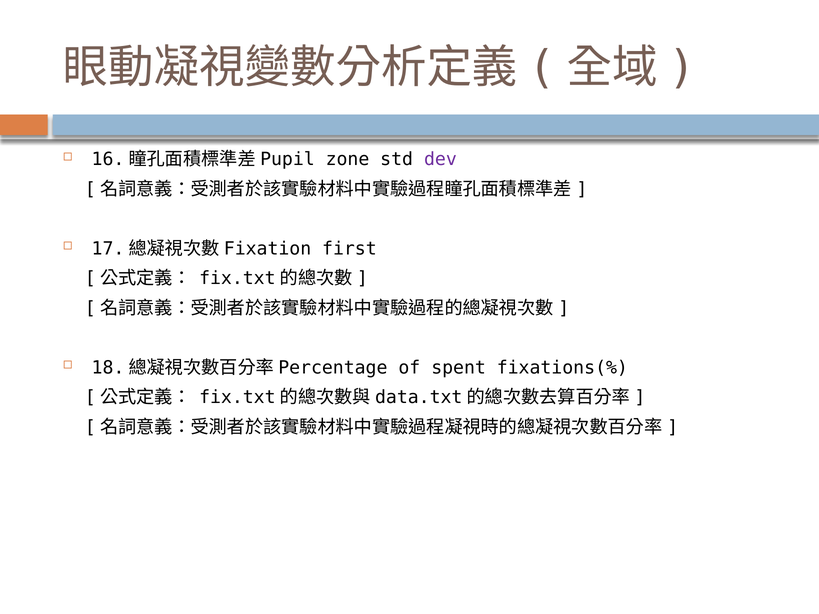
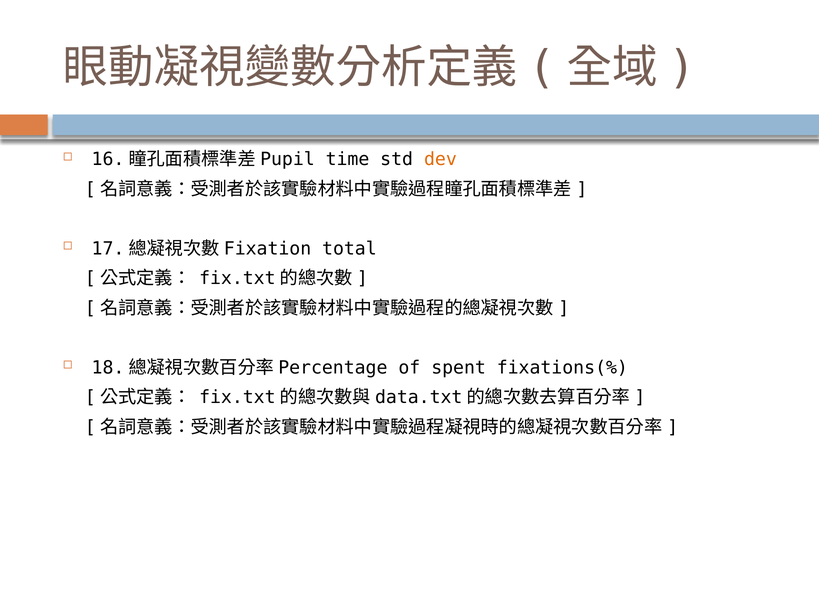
zone: zone -> time
dev colour: purple -> orange
first: first -> total
